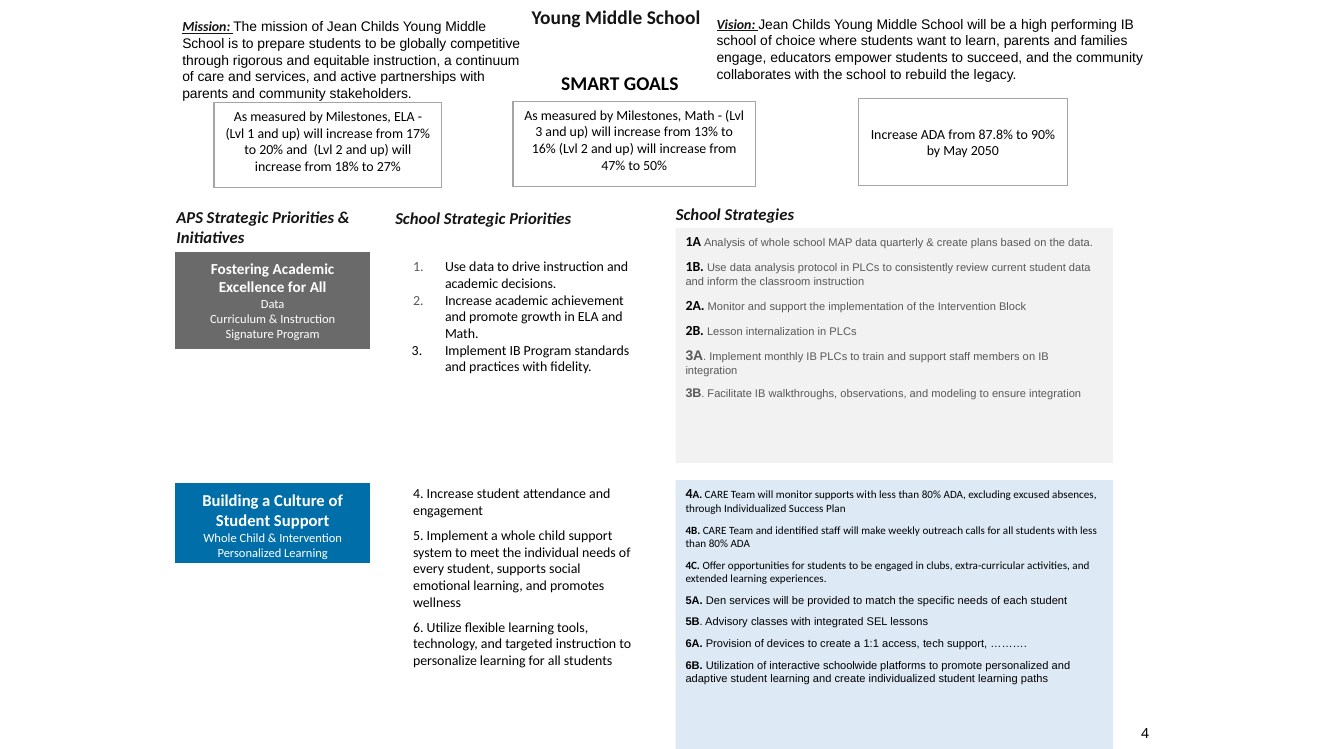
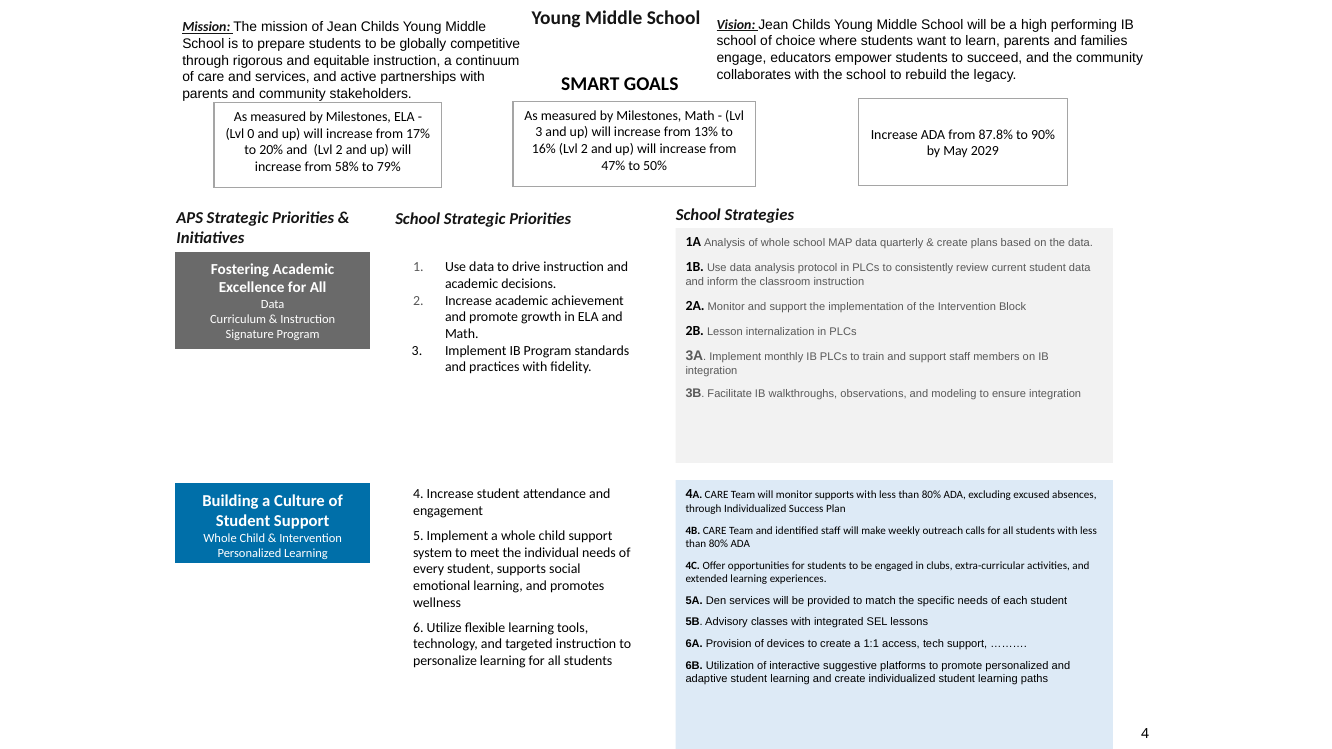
Lvl 1: 1 -> 0
2050: 2050 -> 2029
18%: 18% -> 58%
27%: 27% -> 79%
schoolwide: schoolwide -> suggestive
